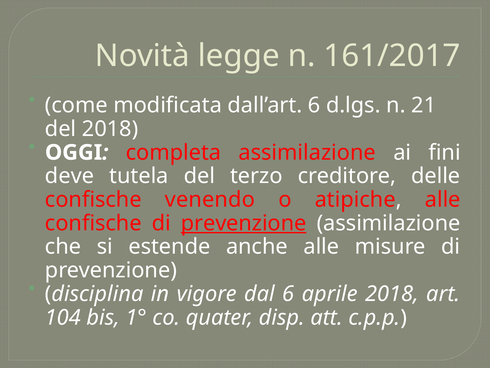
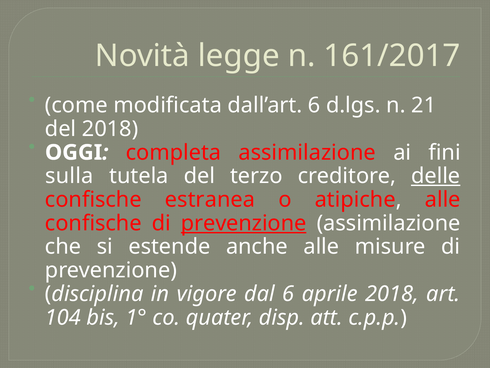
deve: deve -> sulla
delle underline: none -> present
venendo: venendo -> estranea
